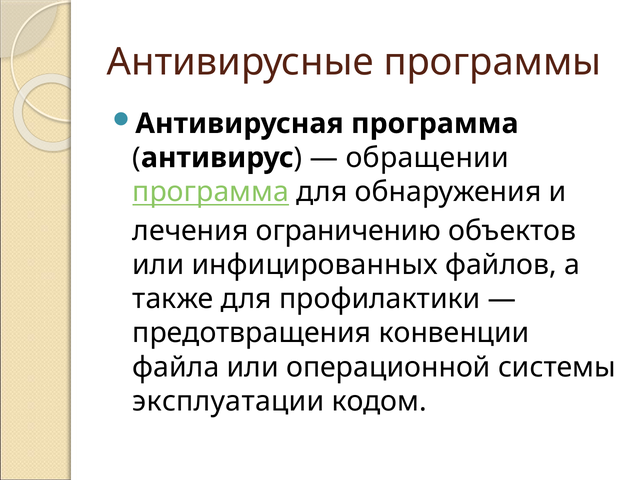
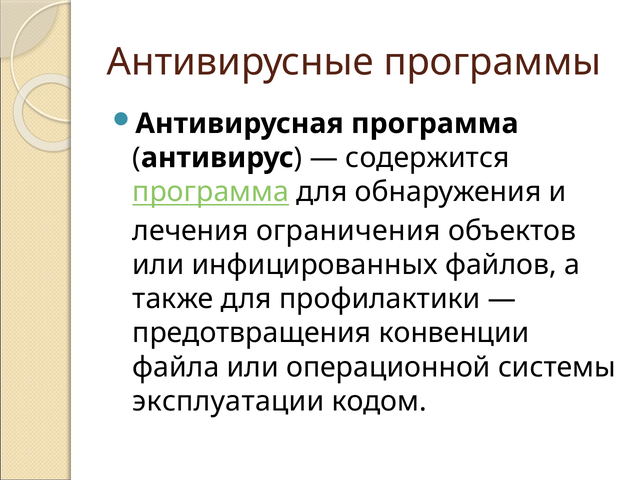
обращении: обращении -> содержится
ограничению: ограничению -> ограничения
